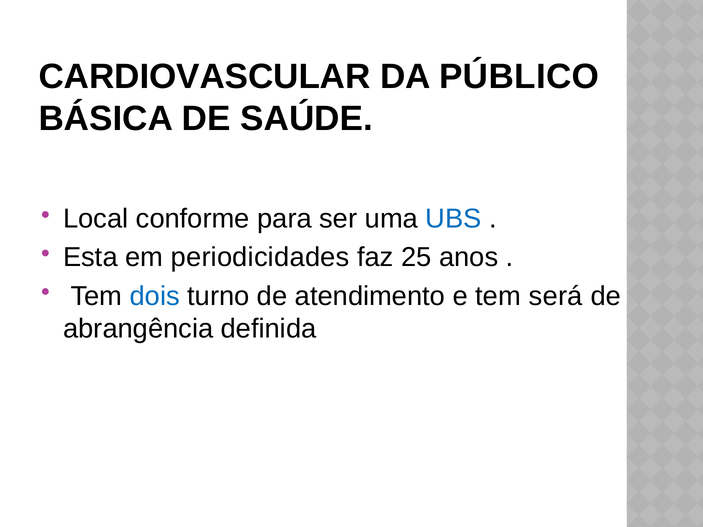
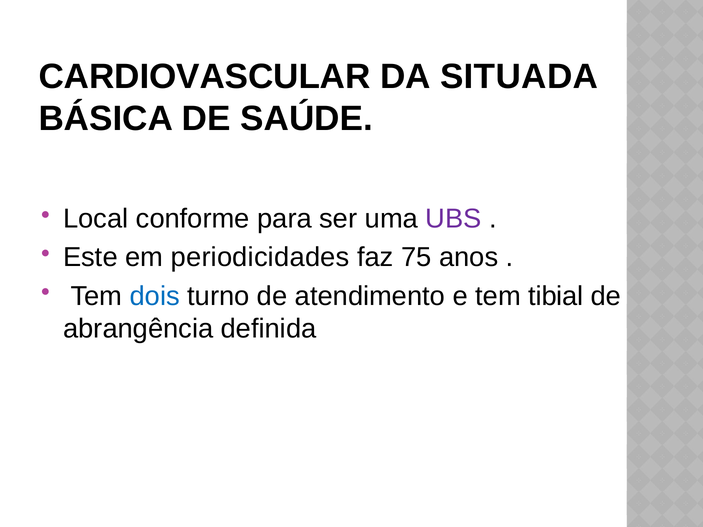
PÚBLICO: PÚBLICO -> SITUADA
UBS colour: blue -> purple
Esta: Esta -> Este
25: 25 -> 75
será: será -> tibial
